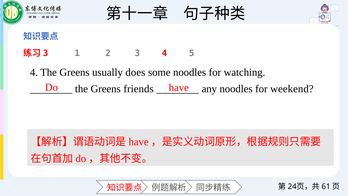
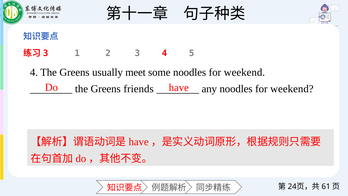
does: does -> meet
some noodles for watching: watching -> weekend
